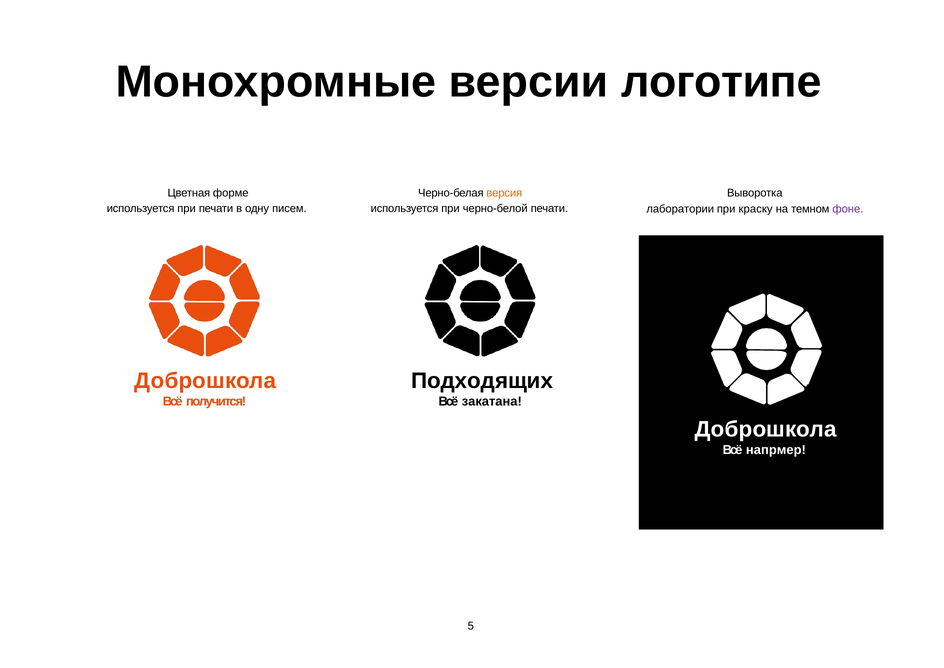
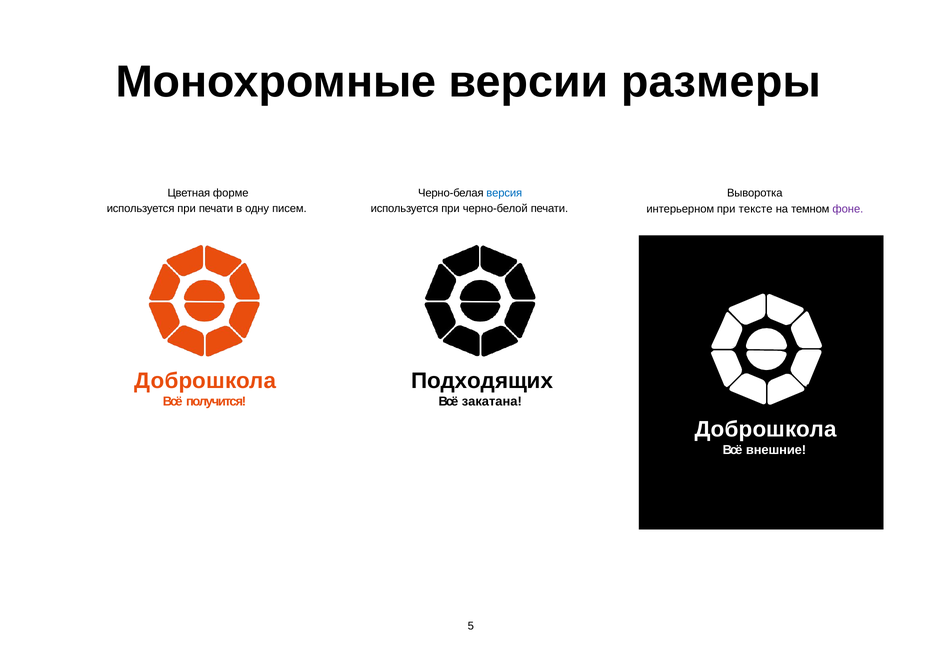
логотипе: логотипе -> размеры
версия colour: orange -> blue
лаборатории: лаборатории -> интерьерном
краску: краску -> тексте
напрмер: напрмер -> внешние
